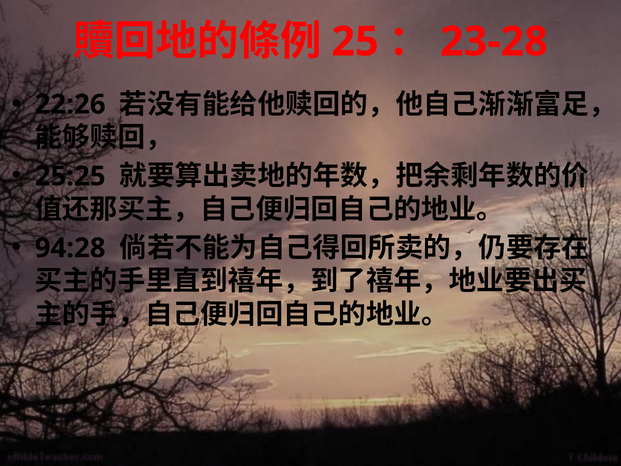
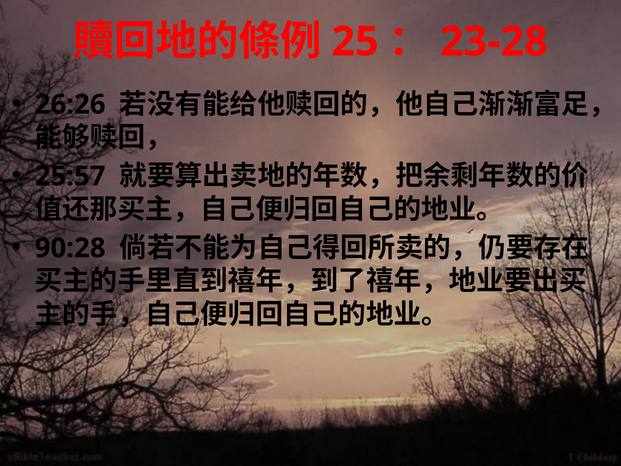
22:26: 22:26 -> 26:26
25:25: 25:25 -> 25:57
94:28: 94:28 -> 90:28
